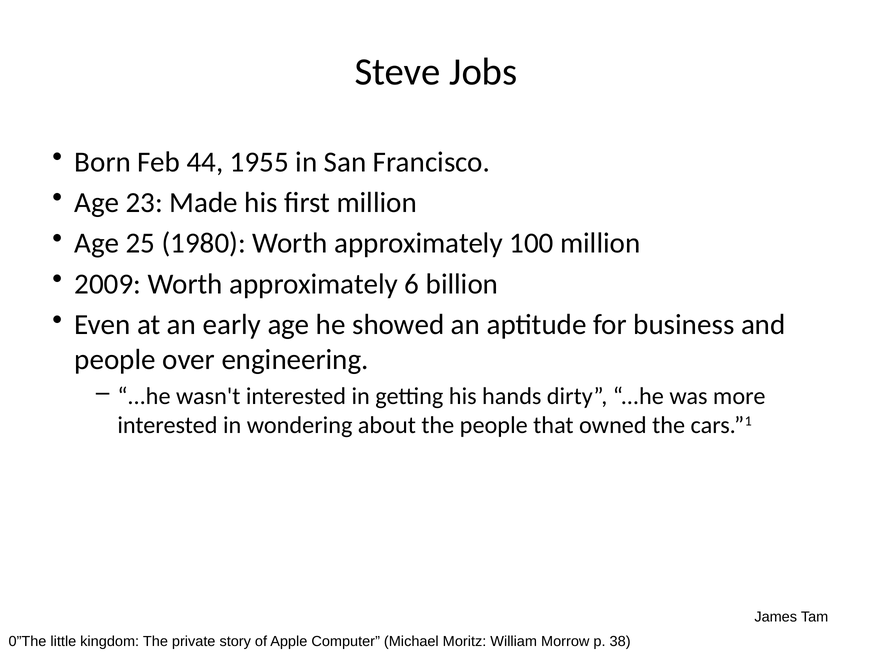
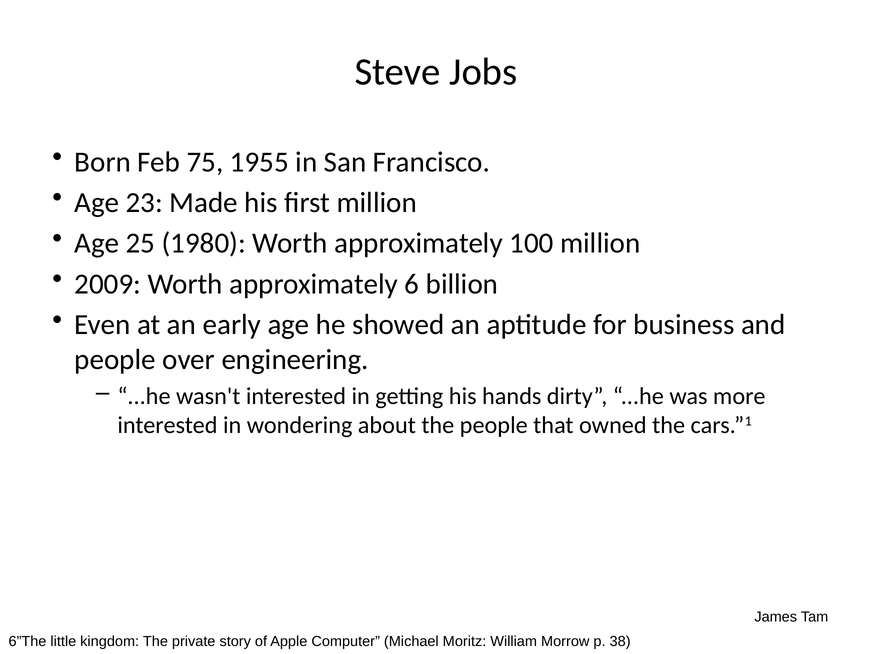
44: 44 -> 75
0”The: 0”The -> 6”The
